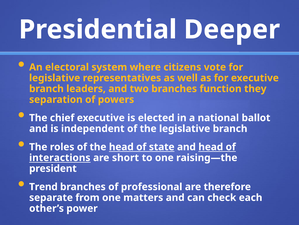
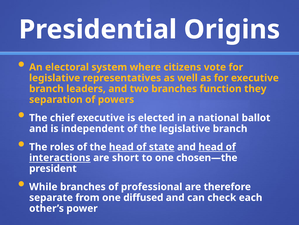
Deeper: Deeper -> Origins
raising—the: raising—the -> chosen—the
Trend: Trend -> While
matters: matters -> diffused
